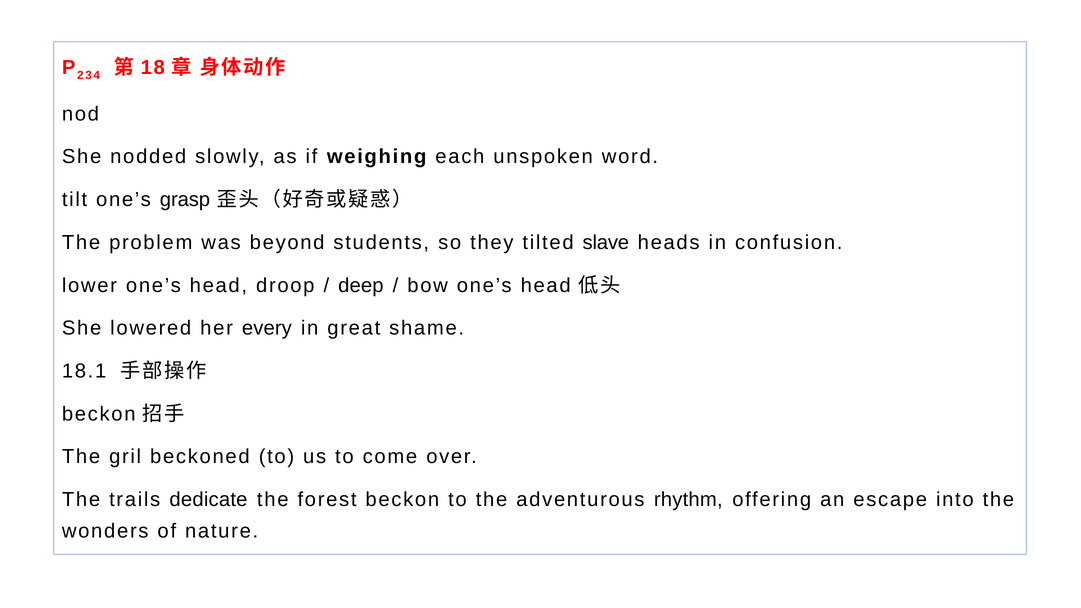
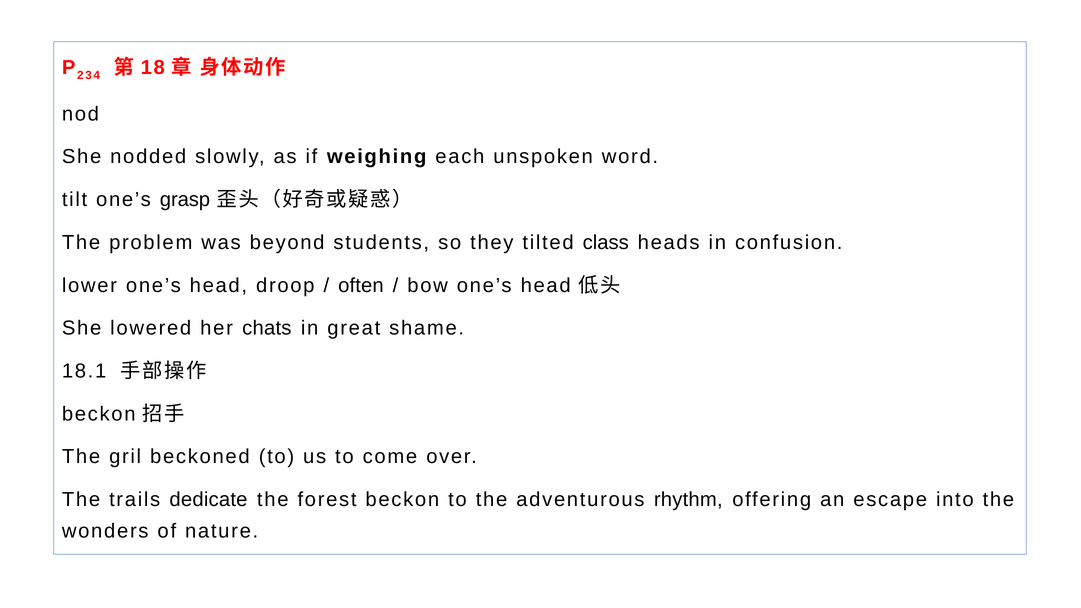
slave: slave -> class
deep: deep -> often
every: every -> chats
